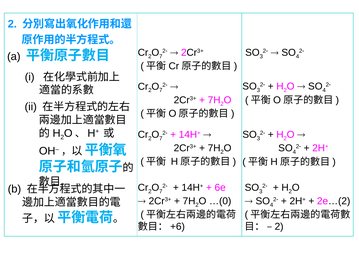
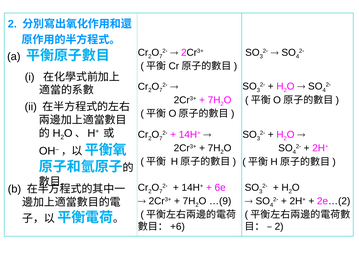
…(0: …(0 -> …(9
